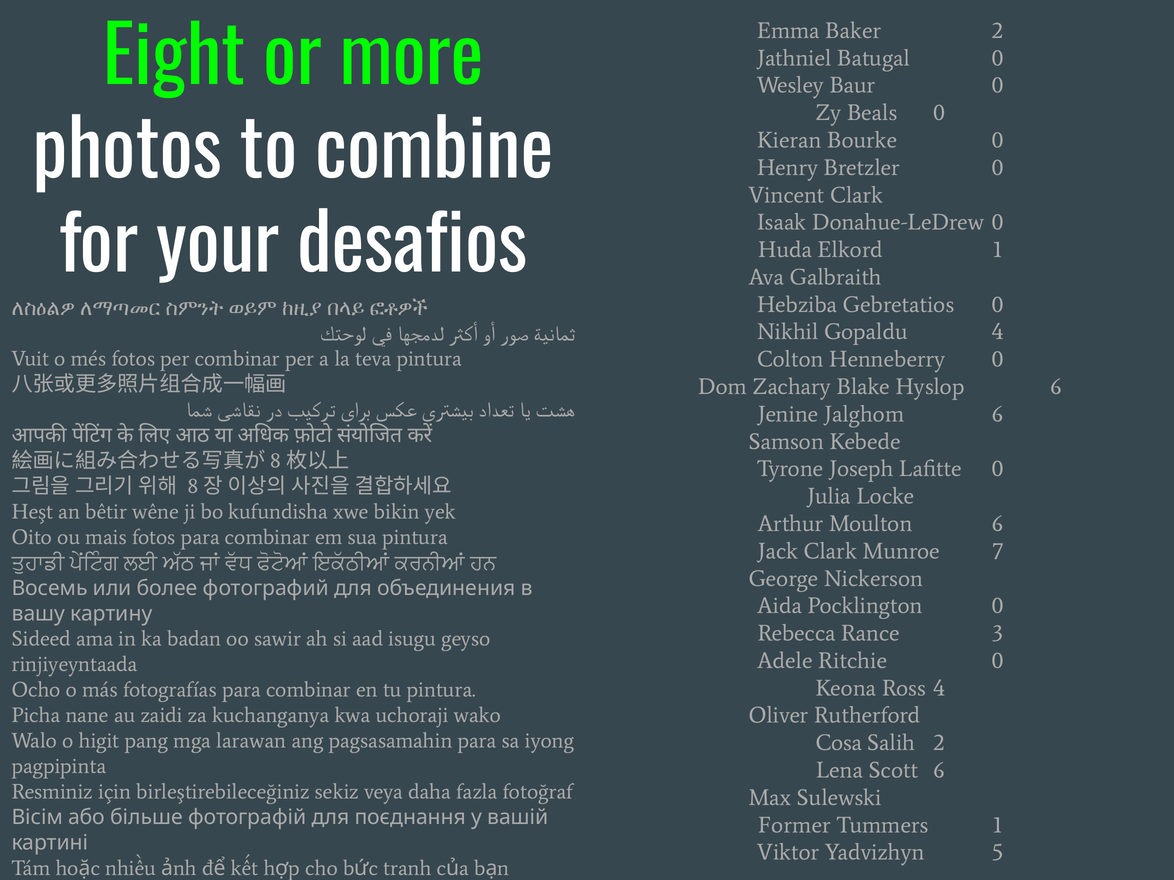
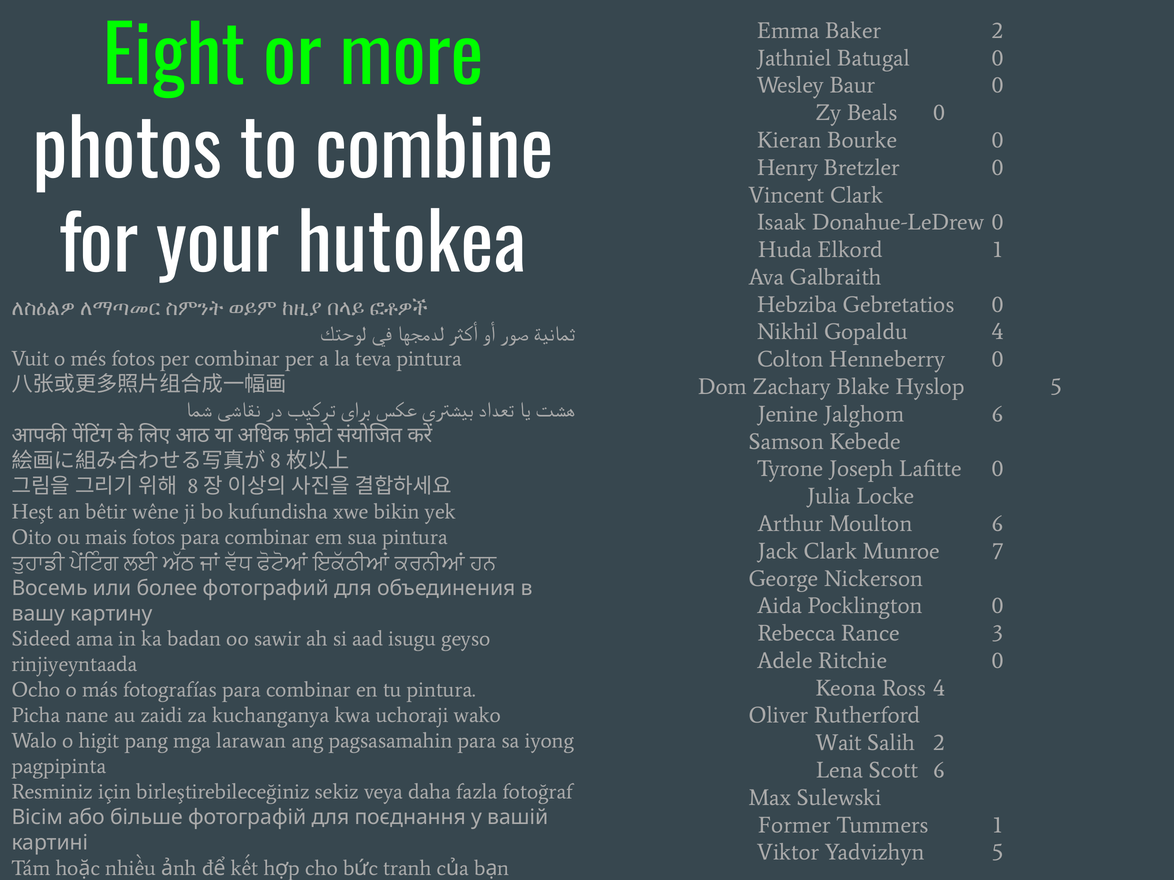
desafios: desafios -> hutokea
Hyslop 6: 6 -> 5
Cosa: Cosa -> Wait
